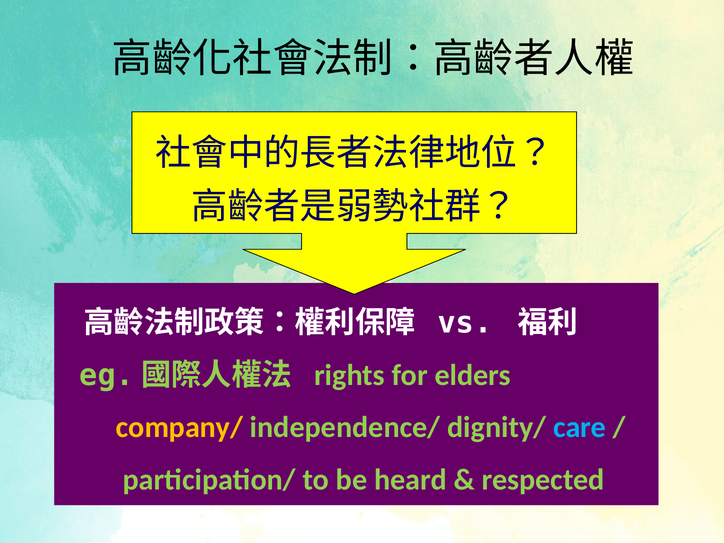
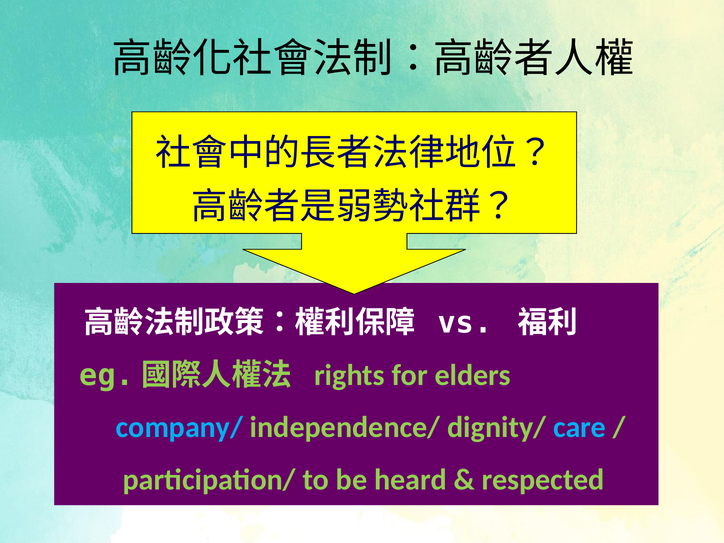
company/ colour: yellow -> light blue
